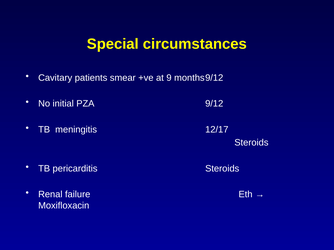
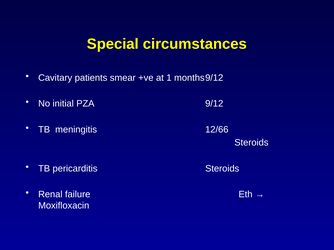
9: 9 -> 1
12/17: 12/17 -> 12/66
